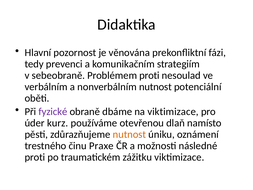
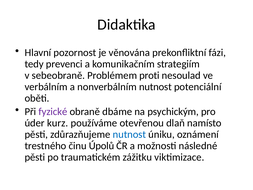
na viktimizace: viktimizace -> psychickým
nutnost at (129, 134) colour: orange -> blue
Praxe: Praxe -> Úpolů
proti at (35, 157): proti -> pěsti
